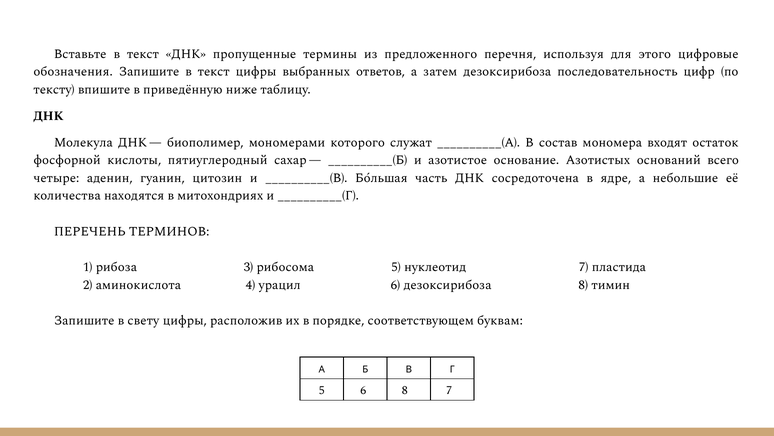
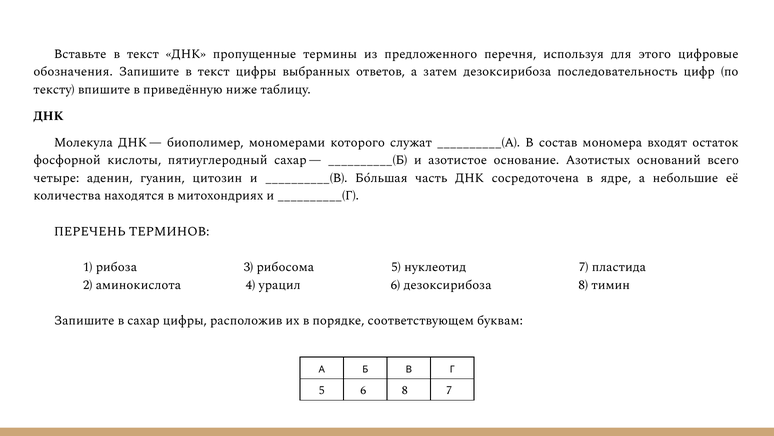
в свету: свету -> сахар
